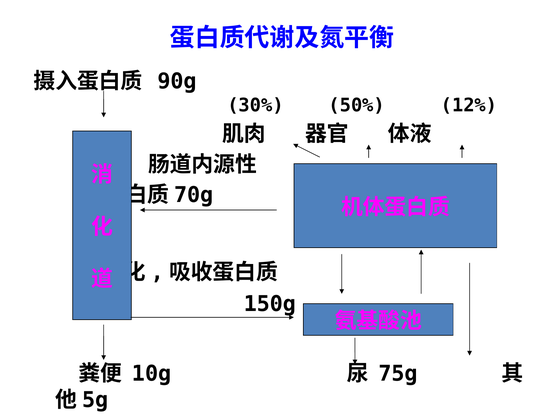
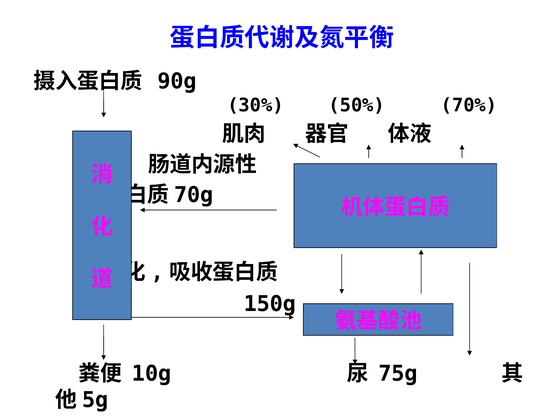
12%: 12% -> 70%
